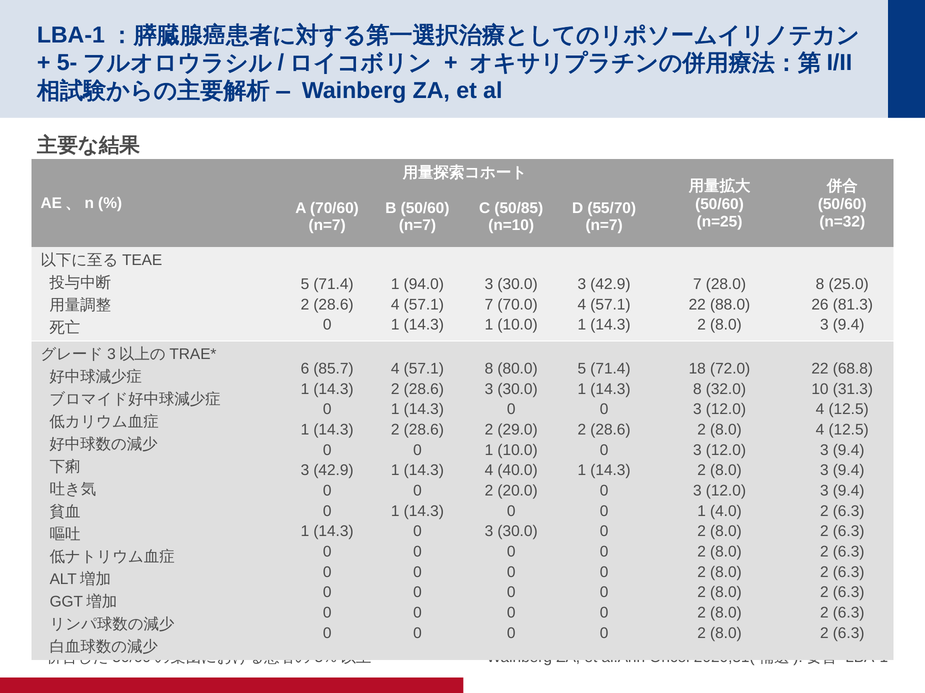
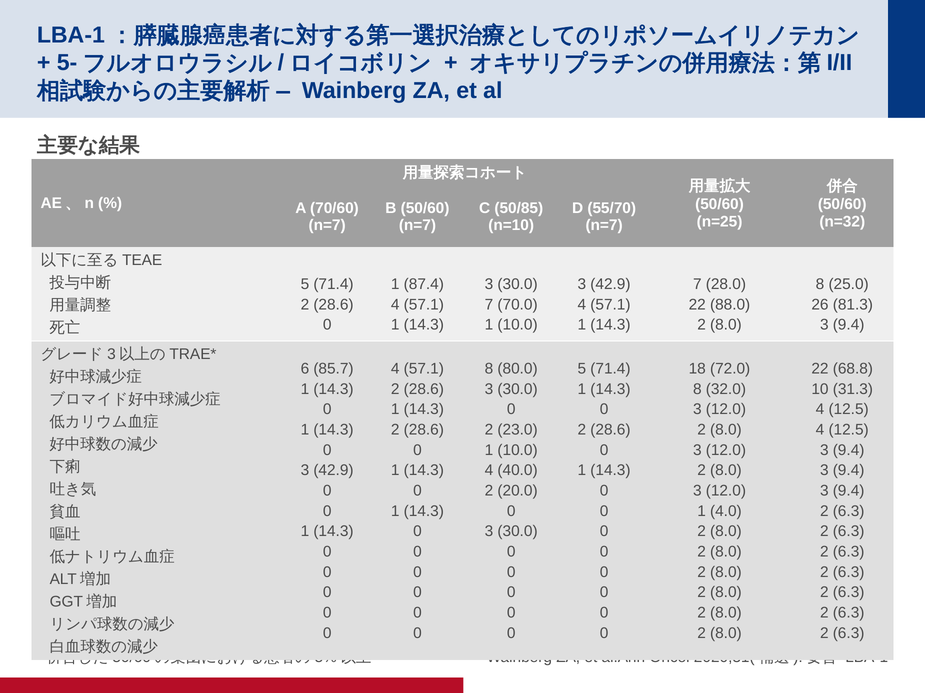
94.0: 94.0 -> 87.4
29.0: 29.0 -> 23.0
